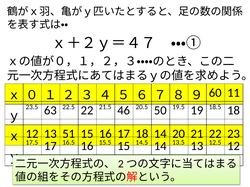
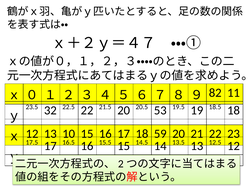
60: 60 -> 82
63: 63 -> 32
21.5 46: 46 -> 20
50: 50 -> 53
51: 51 -> 10
18 14: 14 -> 59
